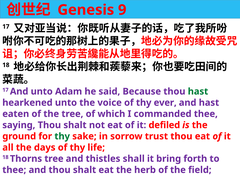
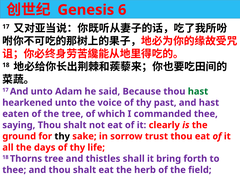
9: 9 -> 6
ever: ever -> past
defiled: defiled -> clearly
thy at (62, 136) colour: green -> black
